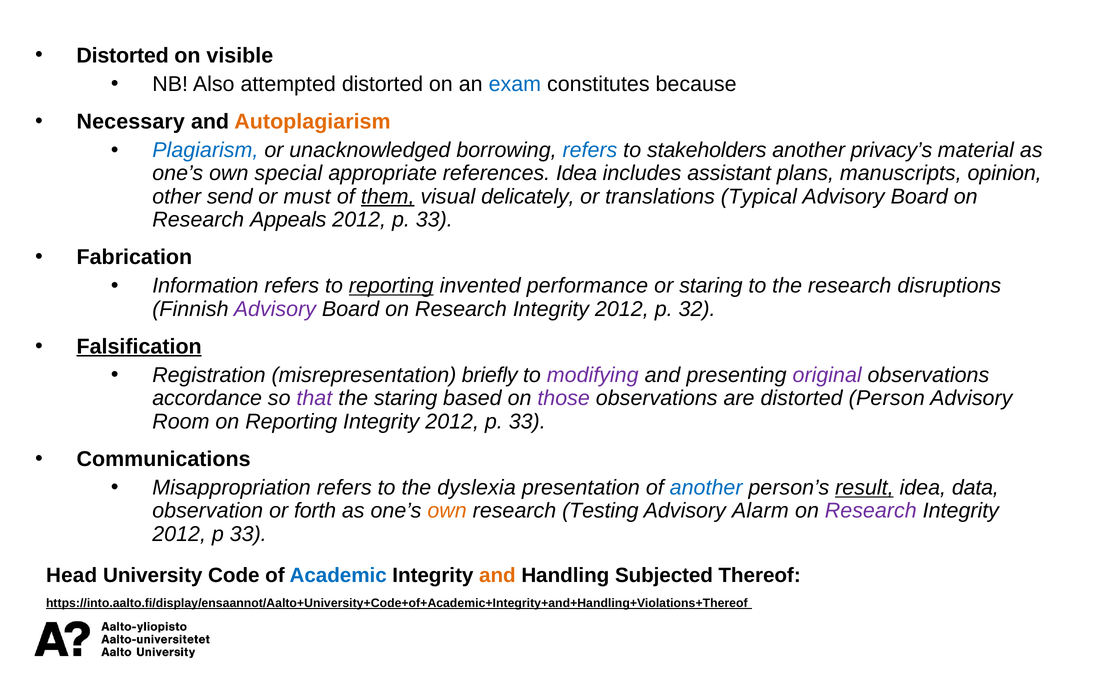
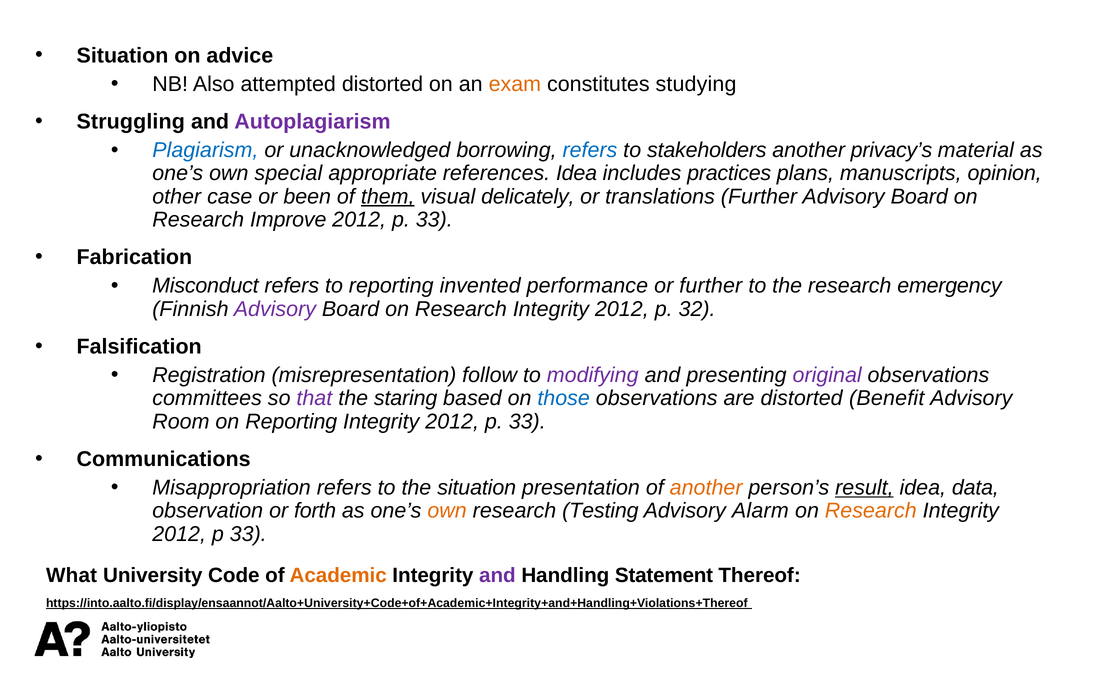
Distorted at (123, 55): Distorted -> Situation
visible: visible -> advice
exam colour: blue -> orange
because: because -> studying
Necessary: Necessary -> Struggling
Autoplagiarism colour: orange -> purple
assistant: assistant -> practices
send: send -> case
must: must -> been
translations Typical: Typical -> Further
Appeals: Appeals -> Improve
Information: Information -> Misconduct
reporting at (391, 286) underline: present -> none
or staring: staring -> further
disruptions: disruptions -> emergency
Falsification underline: present -> none
briefly: briefly -> follow
accordance: accordance -> committees
those colour: purple -> blue
Person: Person -> Benefit
the dyslexia: dyslexia -> situation
another at (706, 488) colour: blue -> orange
Research at (871, 511) colour: purple -> orange
Head: Head -> What
Academic colour: blue -> orange
and at (497, 575) colour: orange -> purple
Subjected: Subjected -> Statement
